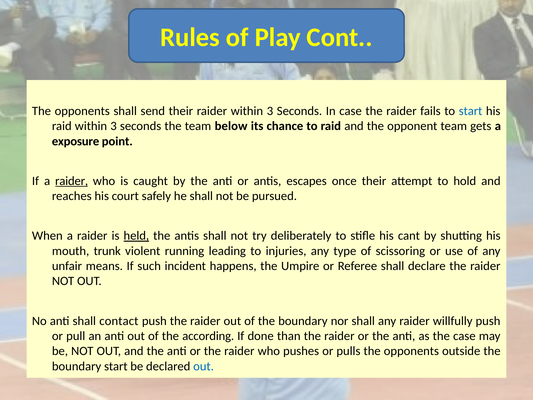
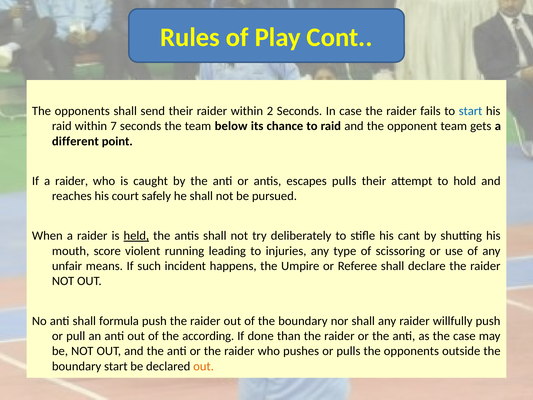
raider within 3: 3 -> 2
raid within 3: 3 -> 7
exposure: exposure -> different
raider at (72, 181) underline: present -> none
escapes once: once -> pulls
trunk: trunk -> score
contact: contact -> formula
out at (204, 366) colour: blue -> orange
